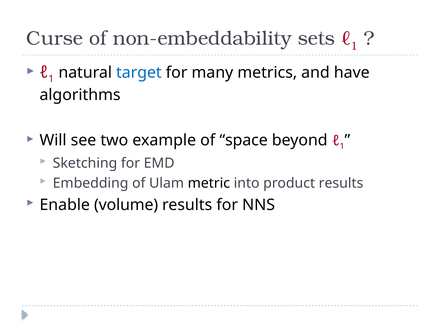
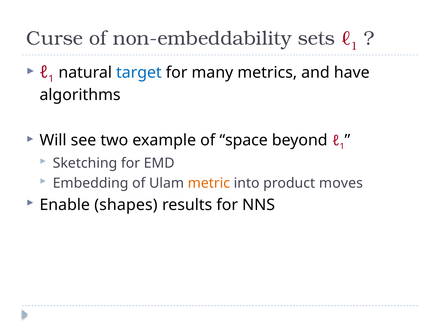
metric colour: black -> orange
product results: results -> moves
volume: volume -> shapes
